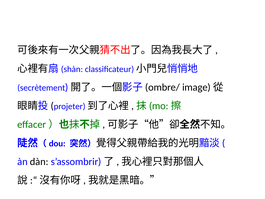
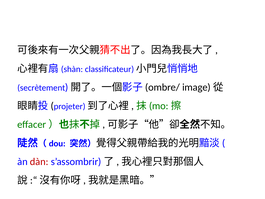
dàn colour: black -> red
